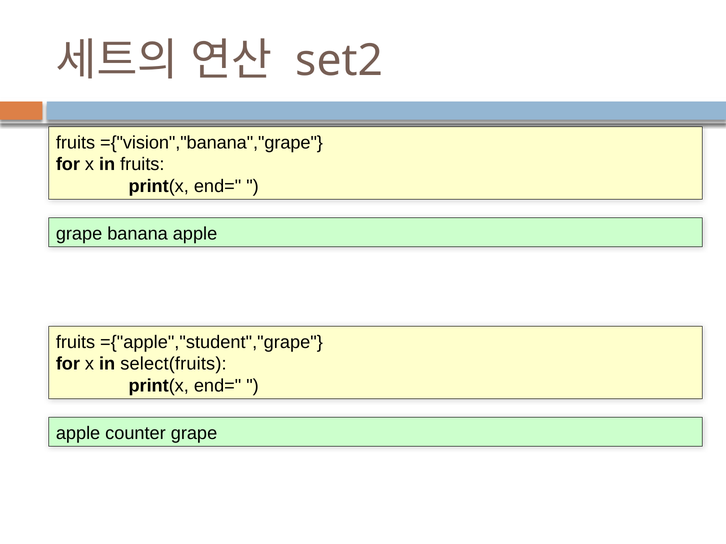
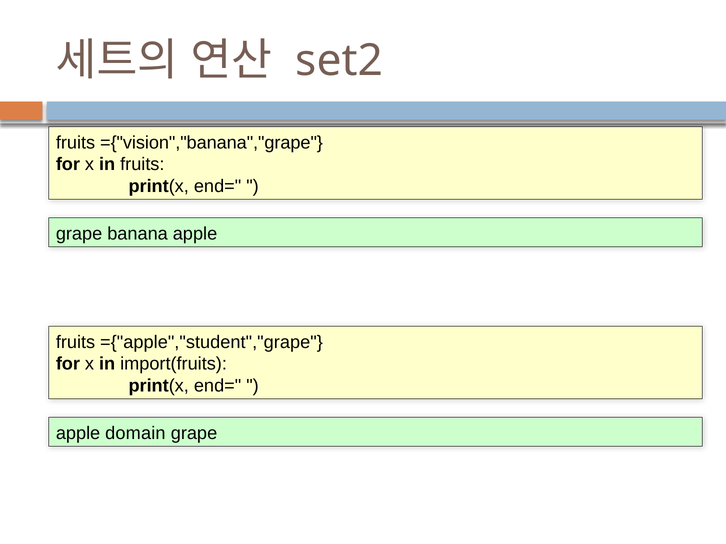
select(fruits: select(fruits -> import(fruits
counter: counter -> domain
